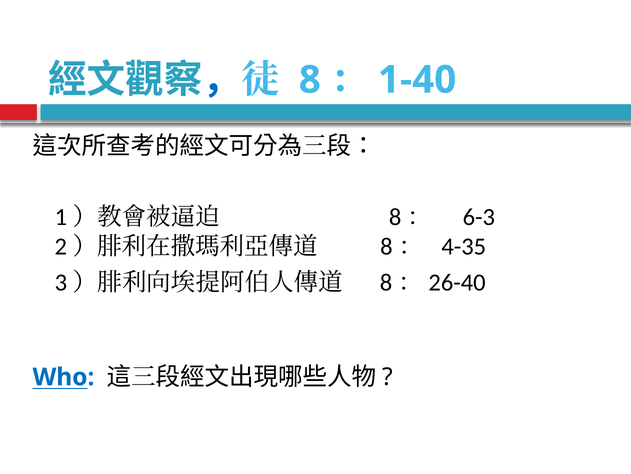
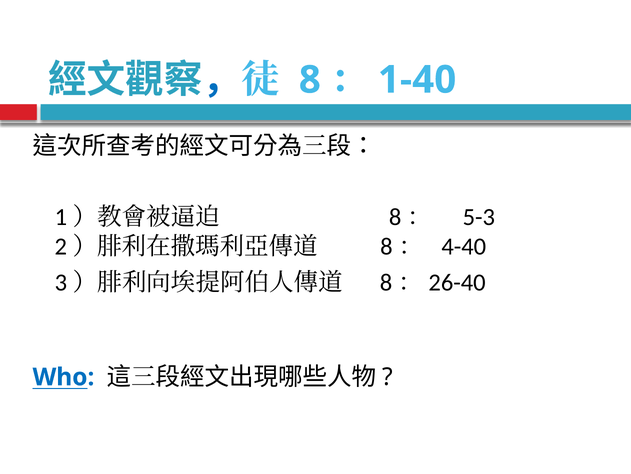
6-3: 6-3 -> 5-3
4-35: 4-35 -> 4-40
